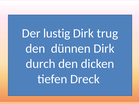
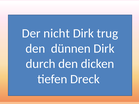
lustig: lustig -> nicht
